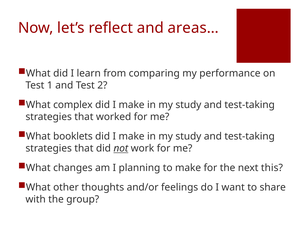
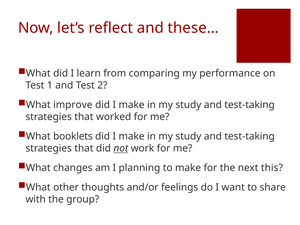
areas…: areas… -> these…
complex: complex -> improve
